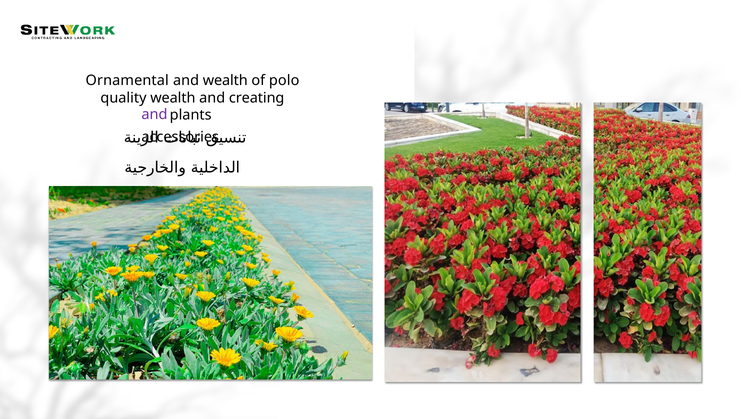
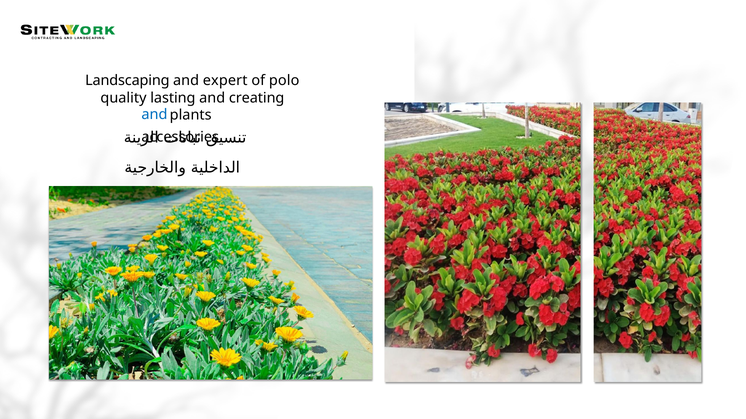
Ornamental: Ornamental -> Landscaping
and wealth: wealth -> expert
quality wealth: wealth -> lasting
and at (154, 115) colour: purple -> blue
